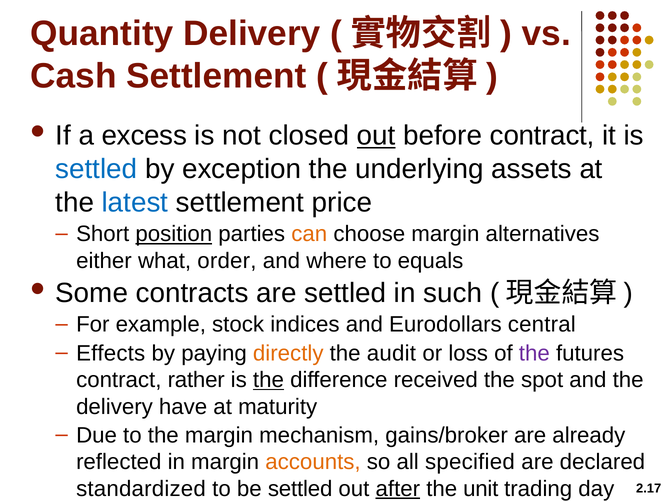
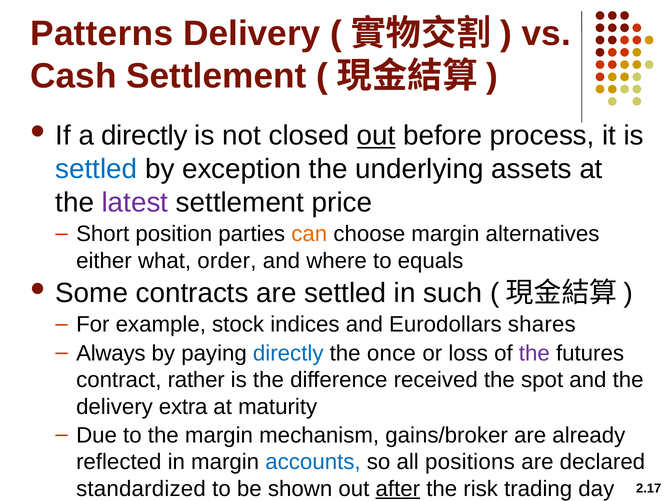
Quantity: Quantity -> Patterns
a excess: excess -> directly
before contract: contract -> process
latest colour: blue -> purple
position underline: present -> none
central: central -> shares
Effects: Effects -> Always
directly at (288, 353) colour: orange -> blue
audit: audit -> once
the at (268, 380) underline: present -> none
have: have -> extra
accounts colour: orange -> blue
specified: specified -> positions
be settled: settled -> shown
unit: unit -> risk
